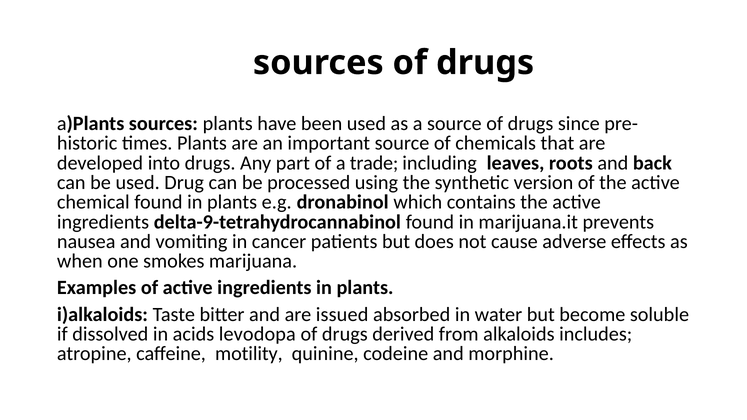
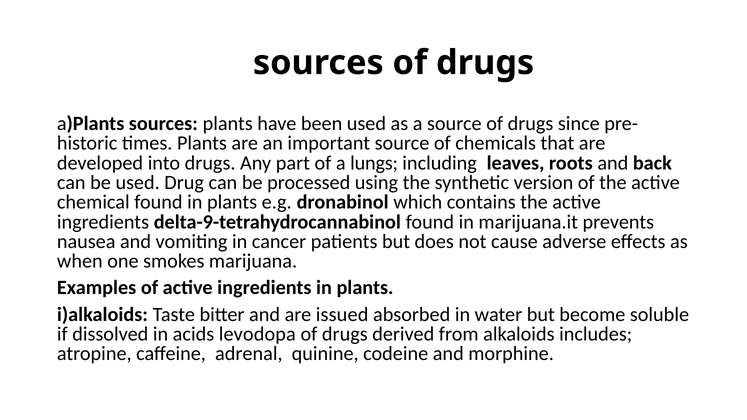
trade: trade -> lungs
motility: motility -> adrenal
